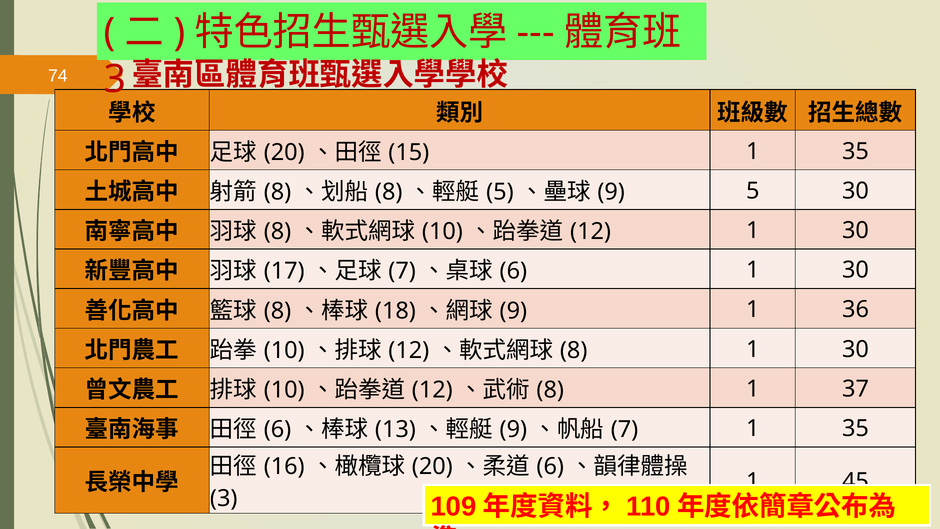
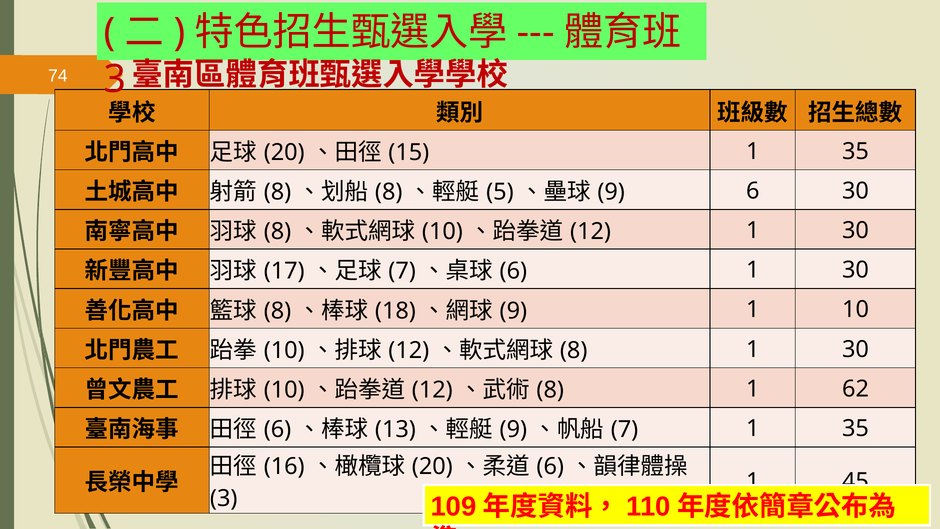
5 at (753, 191): 5 -> 6
1 36: 36 -> 10
37: 37 -> 62
